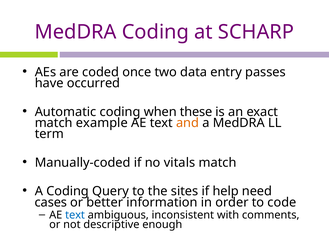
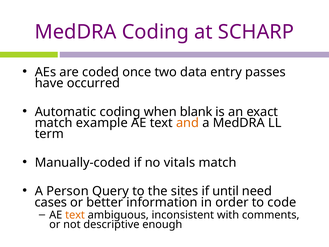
these: these -> blank
A Coding: Coding -> Person
help: help -> until
text at (75, 215) colour: blue -> orange
